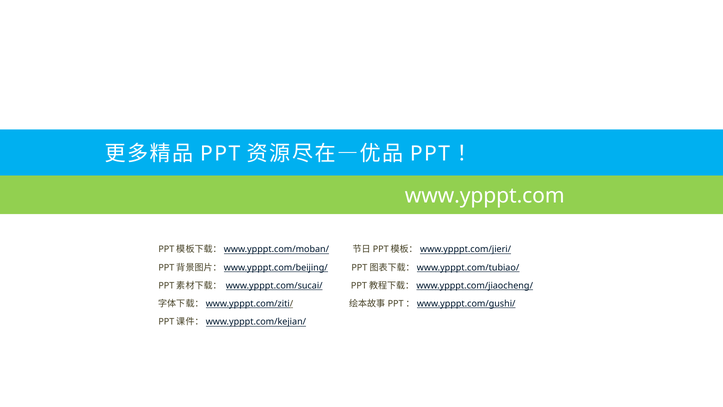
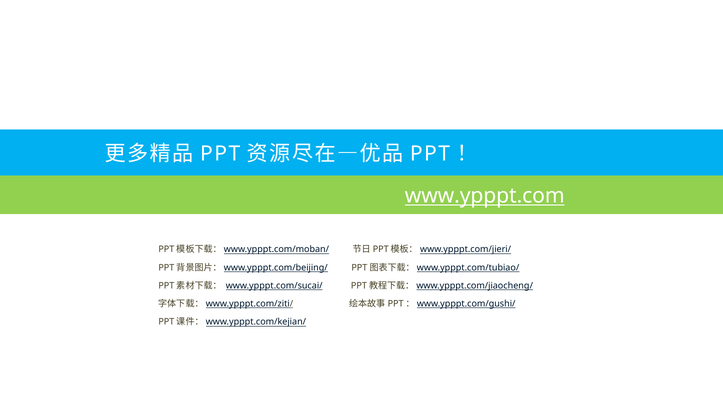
www.ypppt.com underline: none -> present
